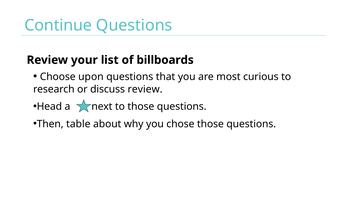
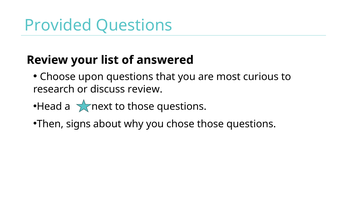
Continue: Continue -> Provided
billboards: billboards -> answered
table: table -> signs
